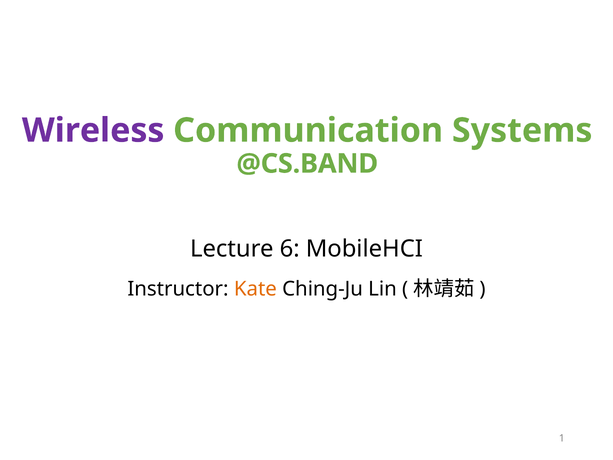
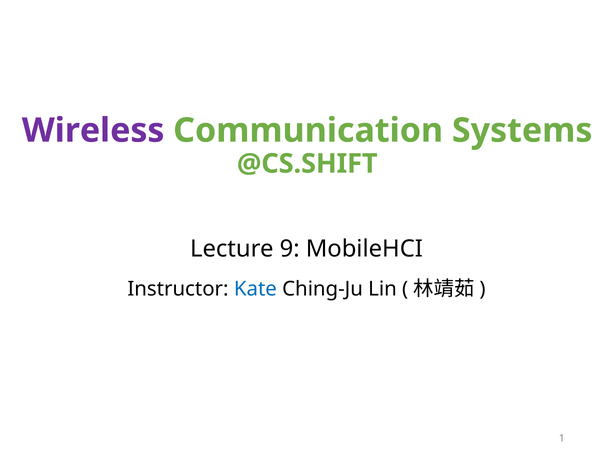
@CS.BAND: @CS.BAND -> @CS.SHIFT
6: 6 -> 9
Kate colour: orange -> blue
